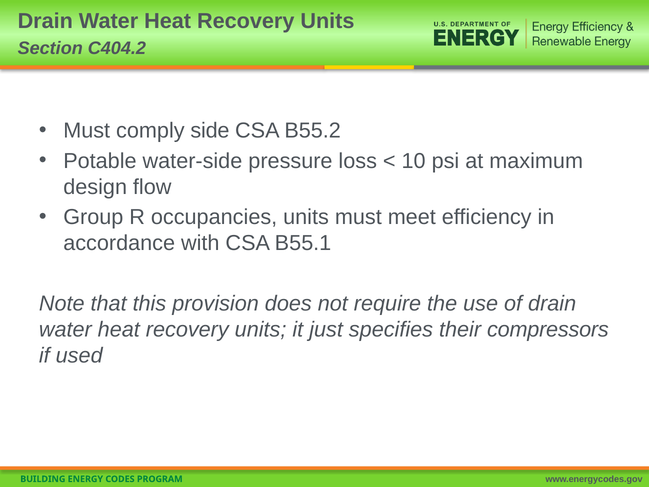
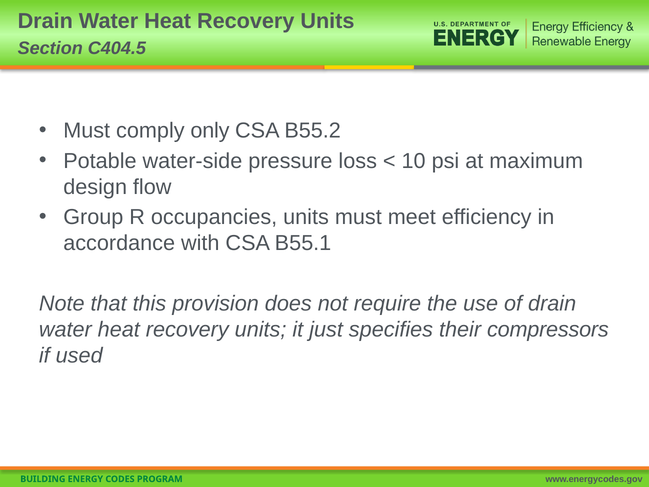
C404.2: C404.2 -> C404.5
side: side -> only
